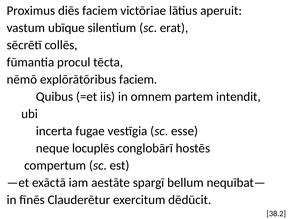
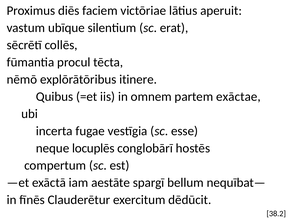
explōrātōribus faciem: faciem -> itinere
intendit: intendit -> exāctae
